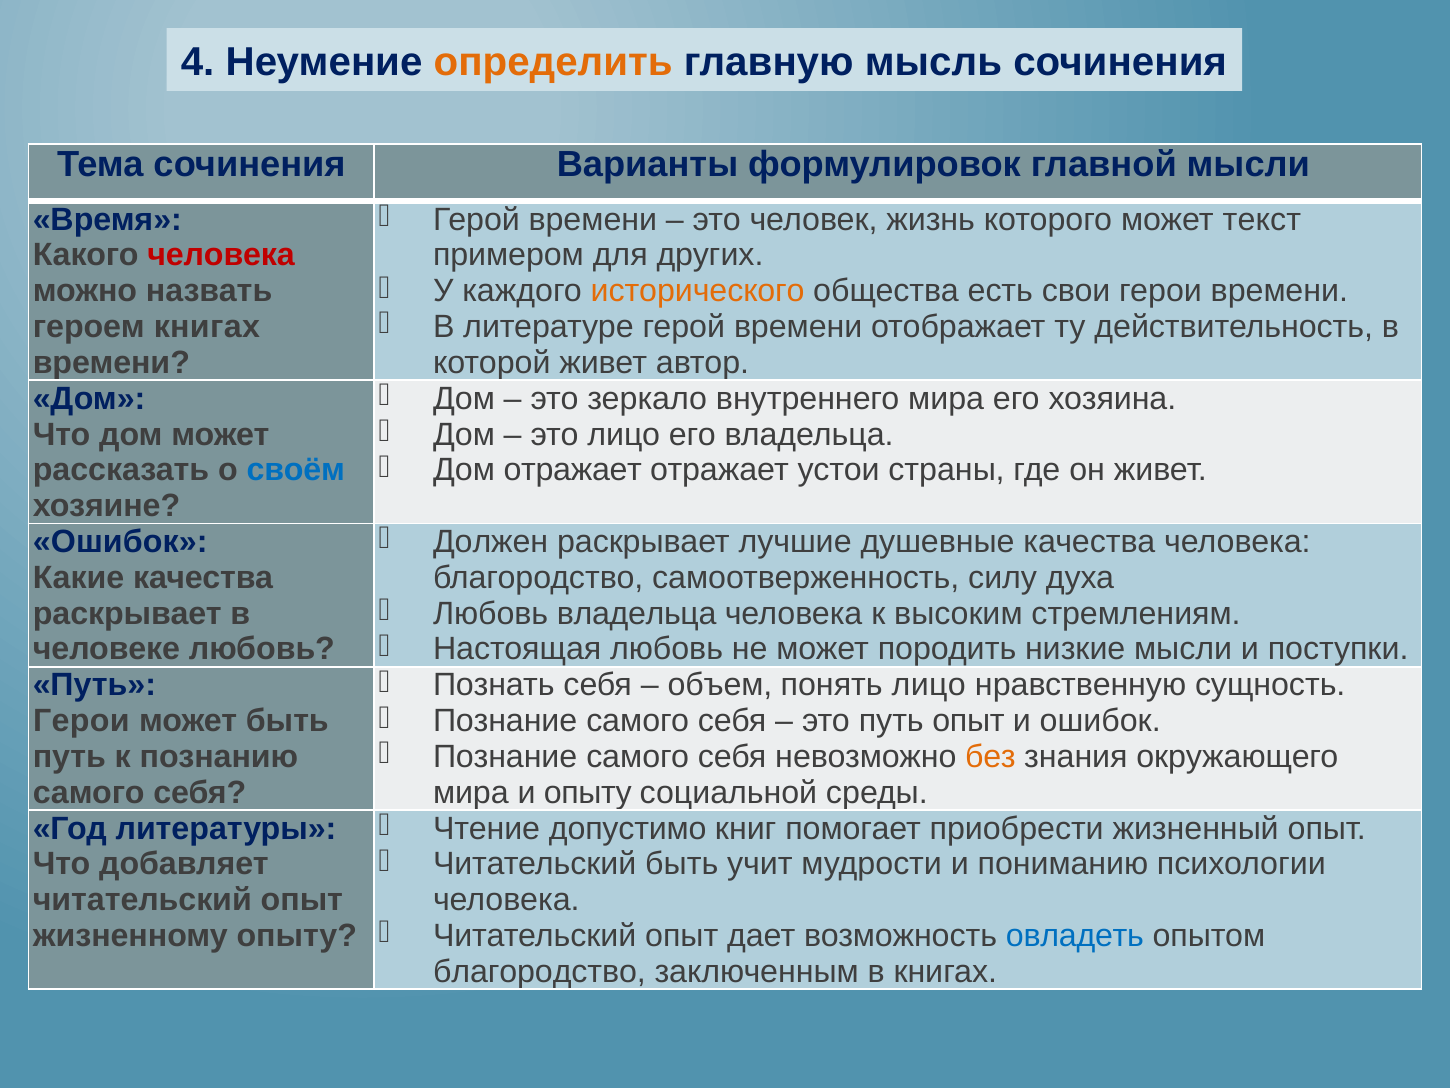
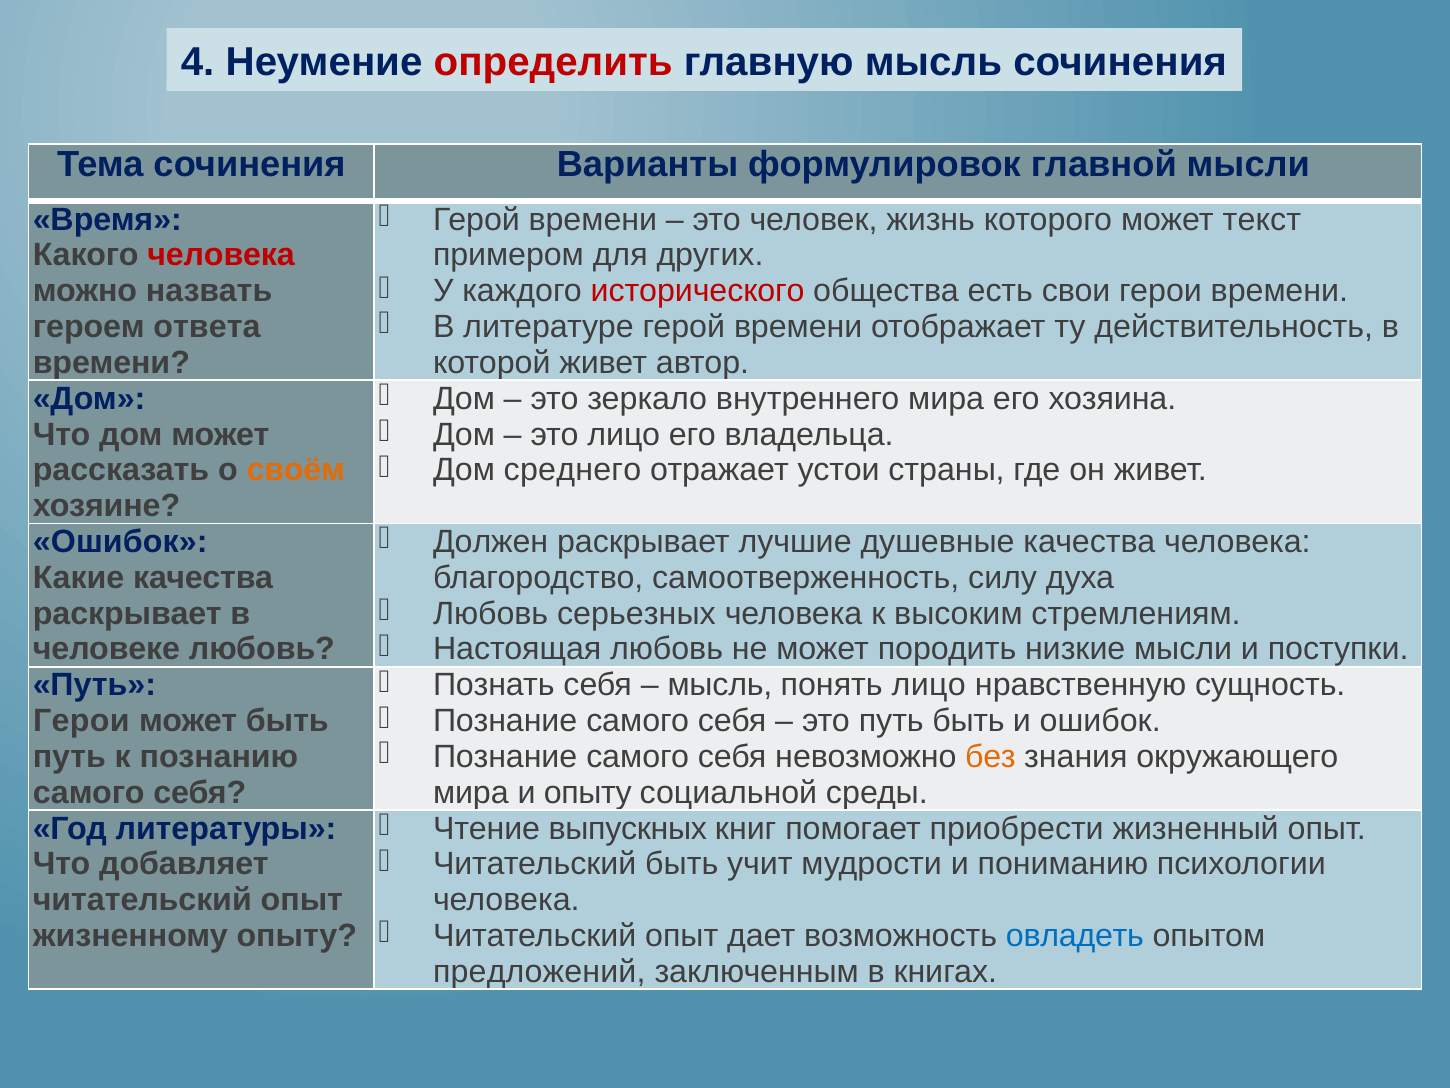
определить colour: orange -> red
исторического colour: orange -> red
героем книгах: книгах -> ответа
Дом отражает: отражает -> среднего
своём colour: blue -> orange
Любовь владельца: владельца -> серьезных
объем at (720, 685): объем -> мысль
путь опыт: опыт -> быть
допустимо: допустимо -> выпускных
благородство at (539, 971): благородство -> предложений
